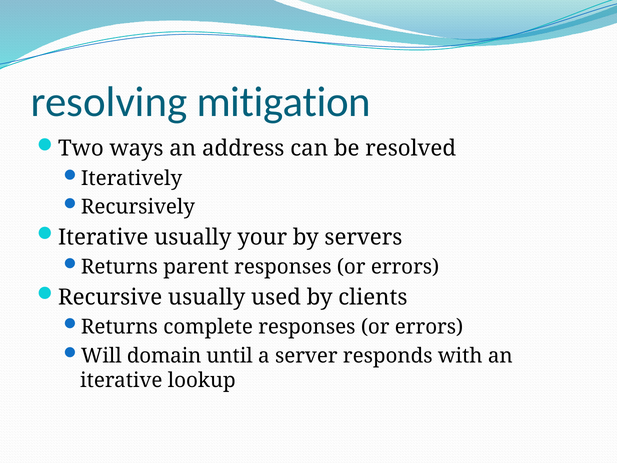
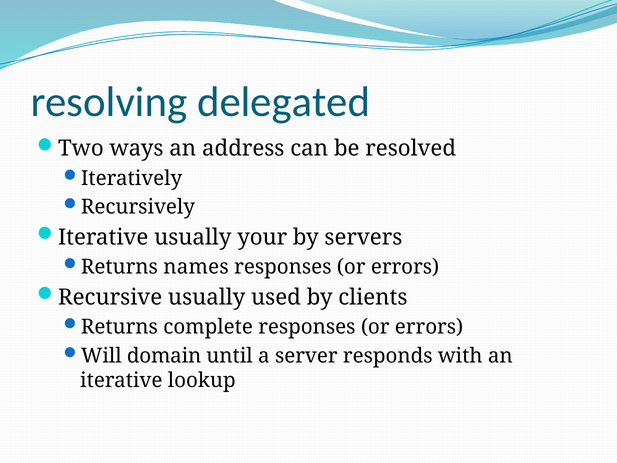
mitigation: mitigation -> delegated
parent: parent -> names
